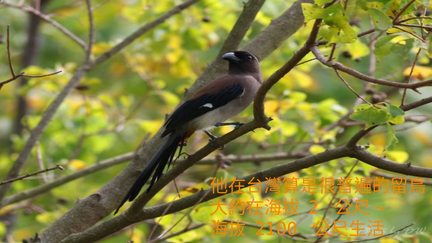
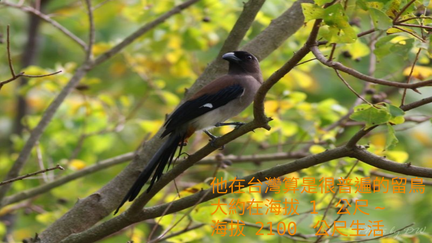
2: 2 -> 1
